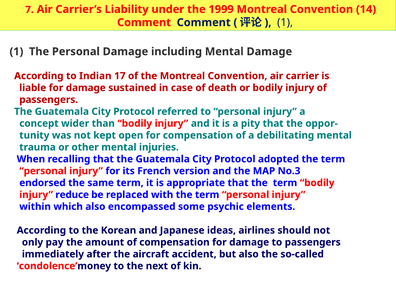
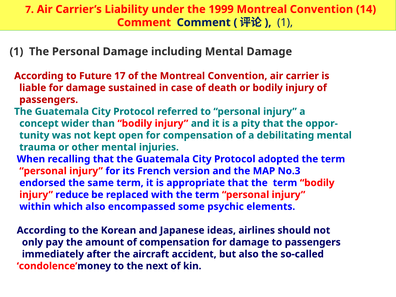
Indian: Indian -> Future
